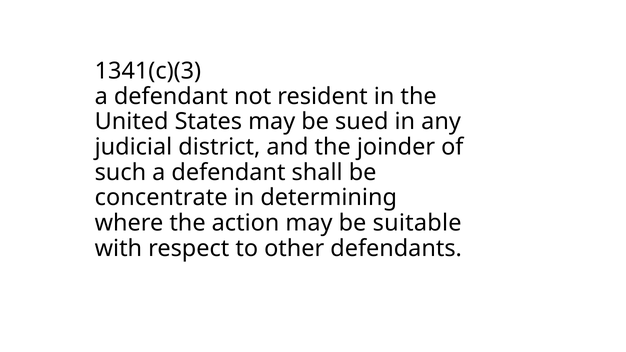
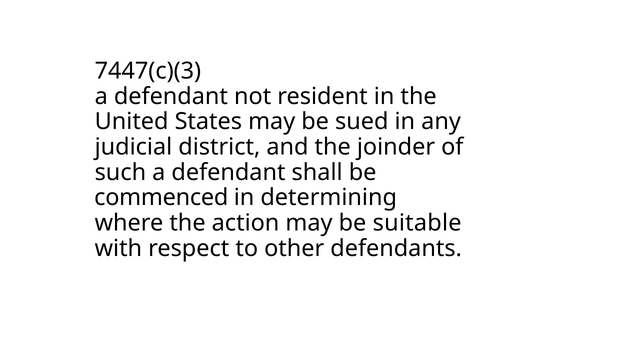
1341(c)(3: 1341(c)(3 -> 7447(c)(3
concentrate: concentrate -> commenced
